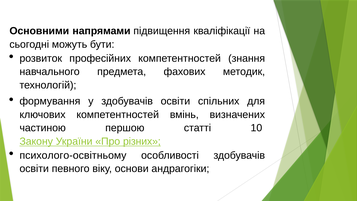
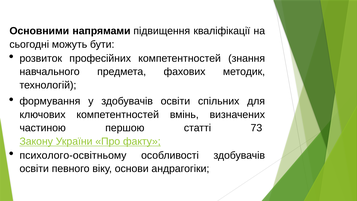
10: 10 -> 73
різних: різних -> факту
